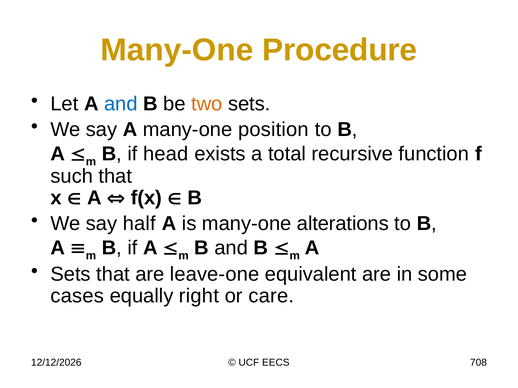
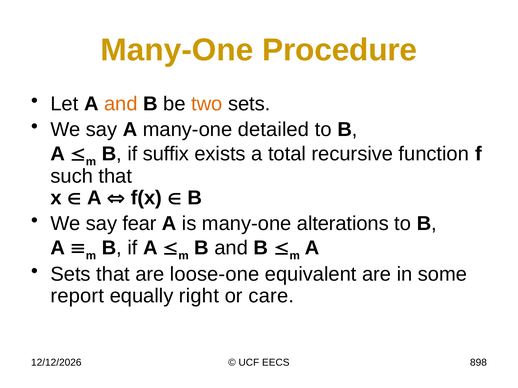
and at (121, 104) colour: blue -> orange
position: position -> detailed
head: head -> suffix
half: half -> fear
leave-one: leave-one -> loose-one
cases: cases -> report
708: 708 -> 898
